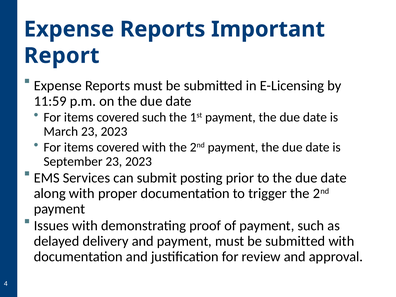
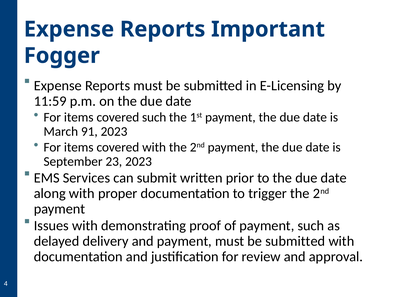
Report: Report -> Fogger
March 23: 23 -> 91
posting: posting -> written
